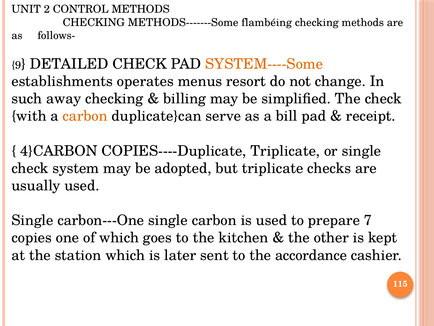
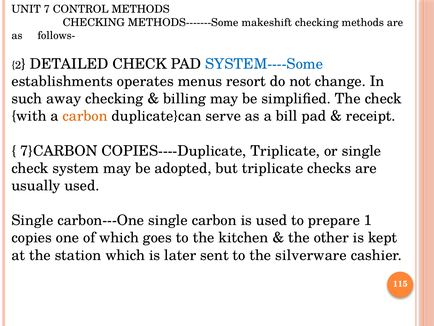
2: 2 -> 7
flambéing: flambéing -> makeshift
9: 9 -> 2
SYSTEM----Some colour: orange -> blue
4}CARBON: 4}CARBON -> 7}CARBON
7: 7 -> 1
accordance: accordance -> silverware
